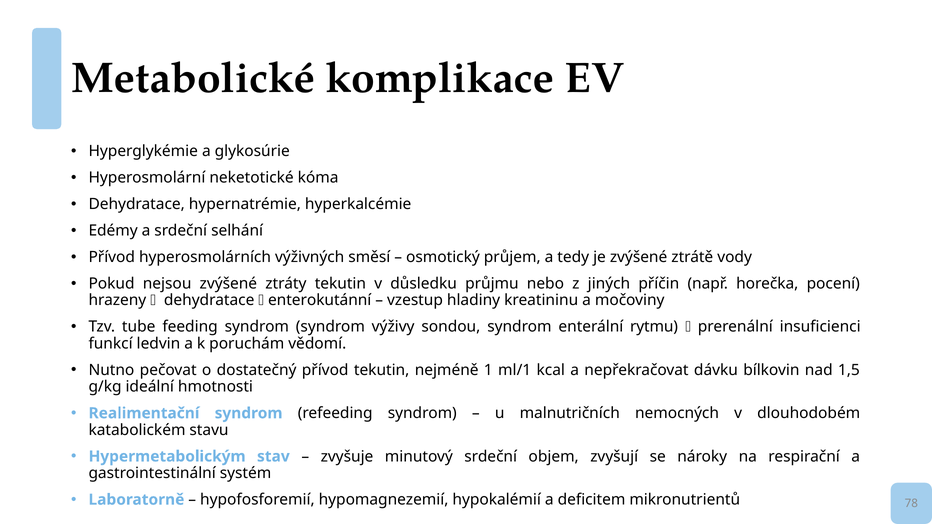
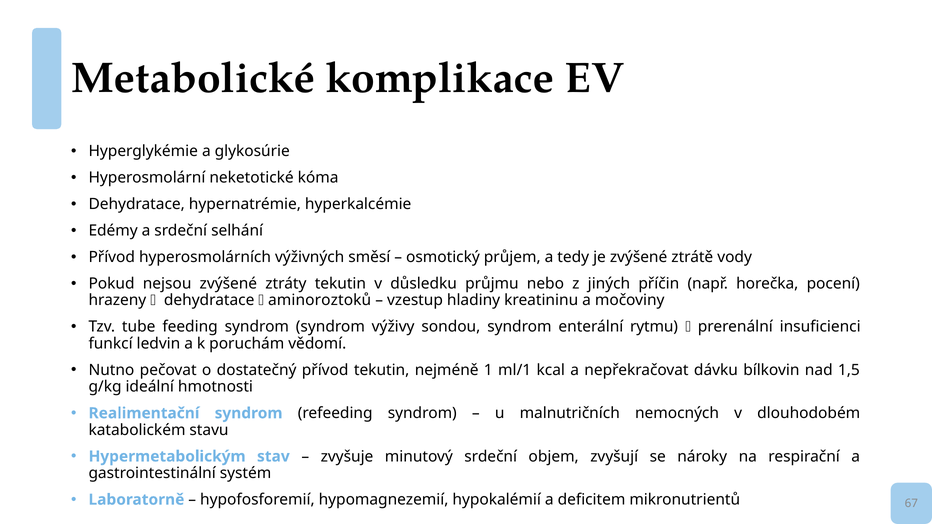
enterokutánní: enterokutánní -> aminoroztoků
78: 78 -> 67
